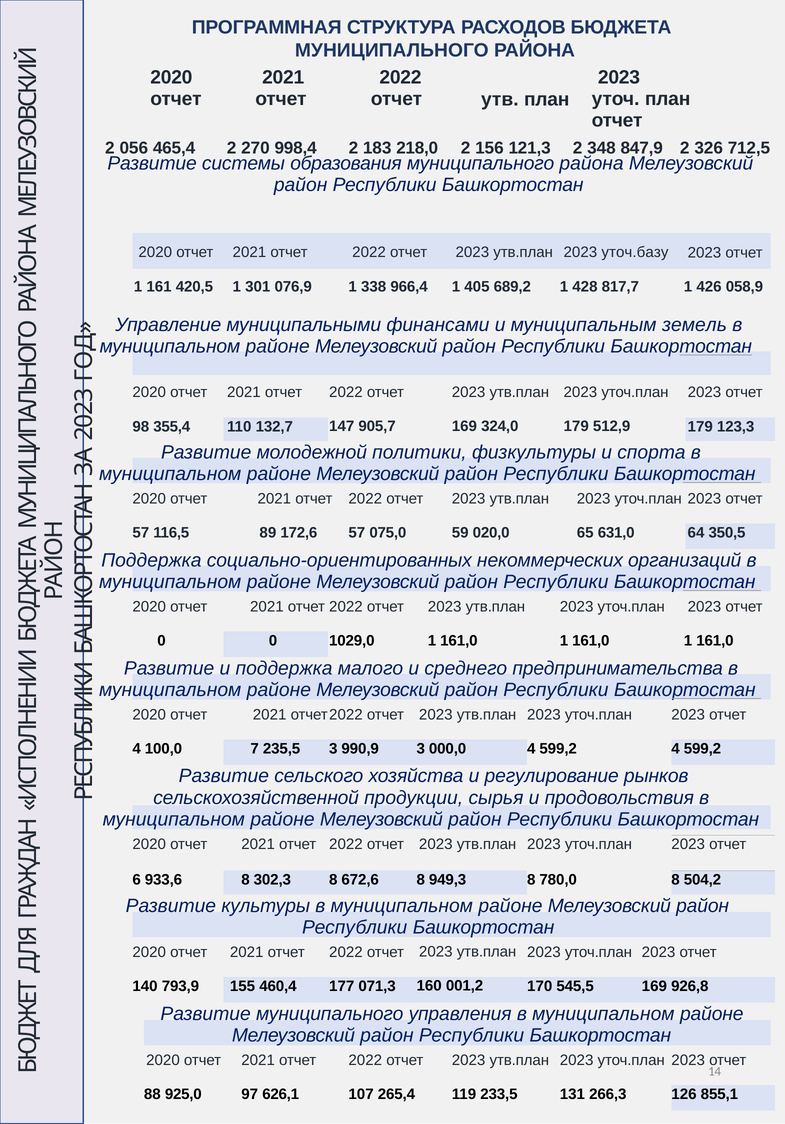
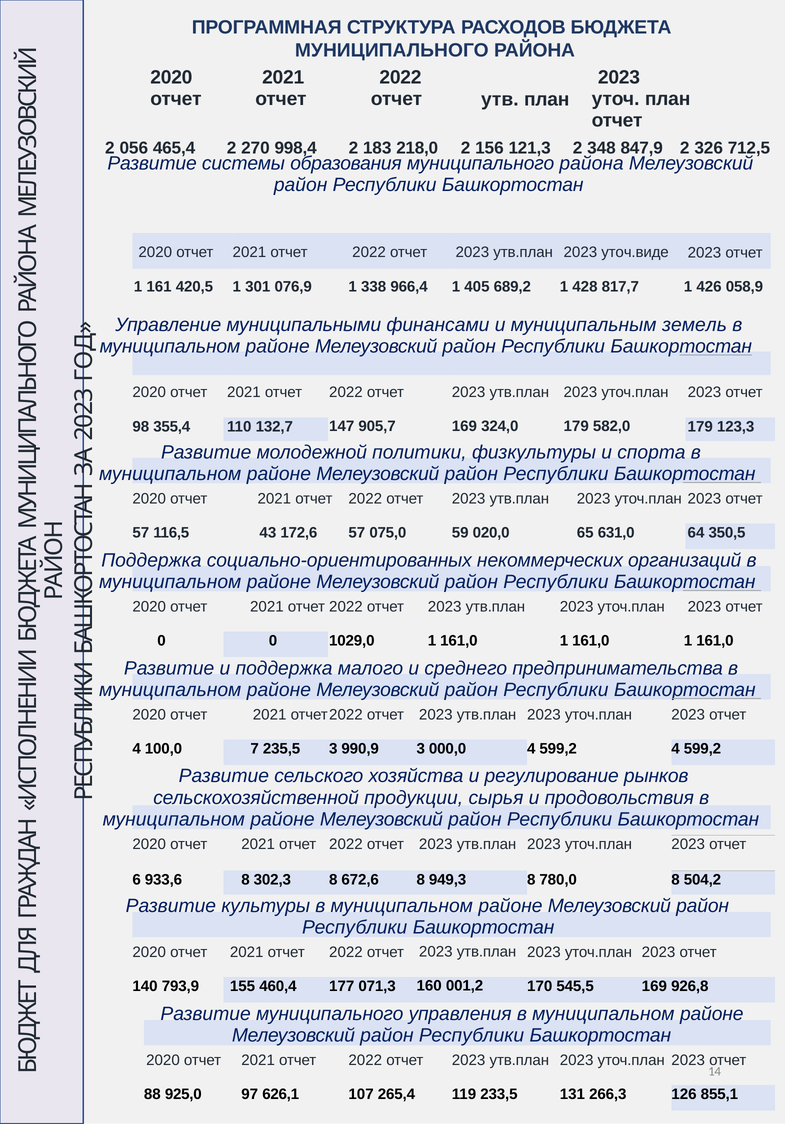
уточ.базу: уточ.базу -> уточ.виде
512,9: 512,9 -> 582,0
89: 89 -> 43
